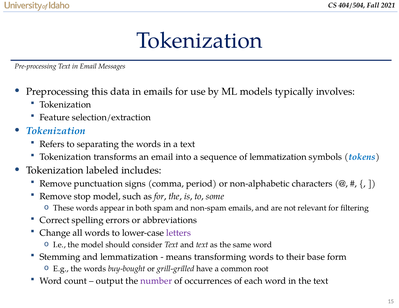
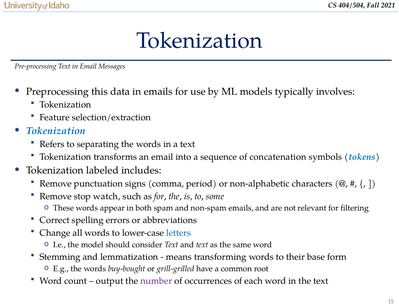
of lemmatization: lemmatization -> concatenation
stop model: model -> watch
letters colour: purple -> blue
